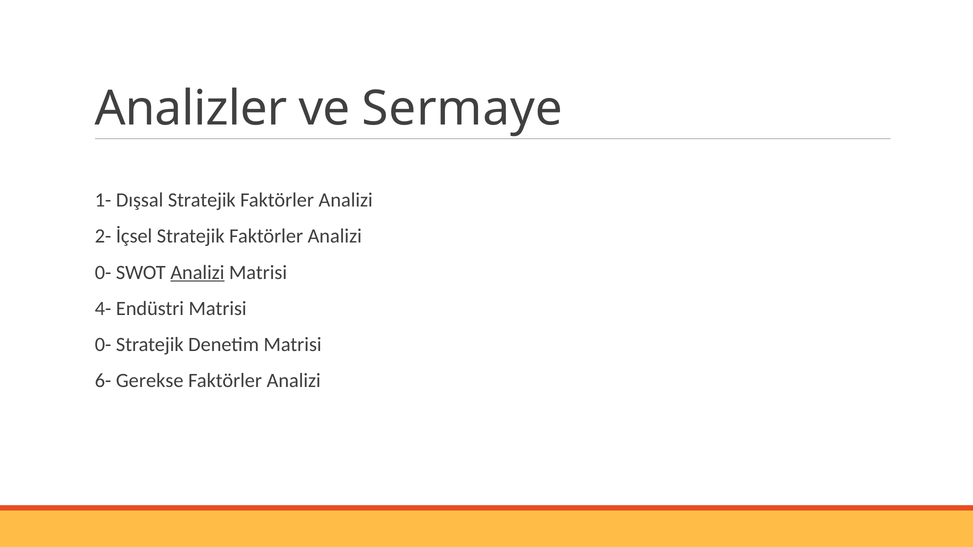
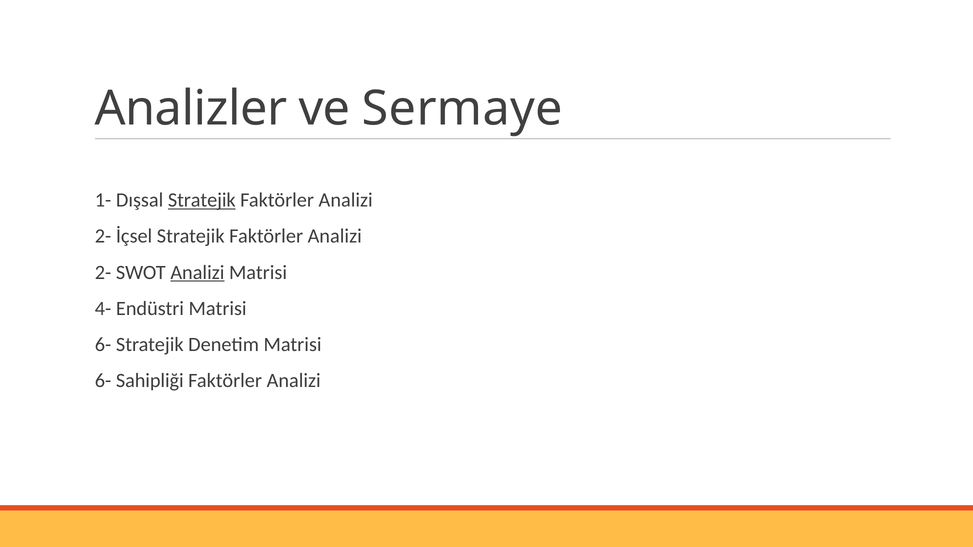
Stratejik at (202, 200) underline: none -> present
0- at (103, 272): 0- -> 2-
0- at (103, 345): 0- -> 6-
Gerekse: Gerekse -> Sahipliği
